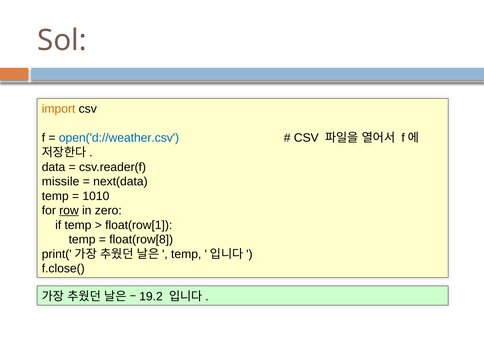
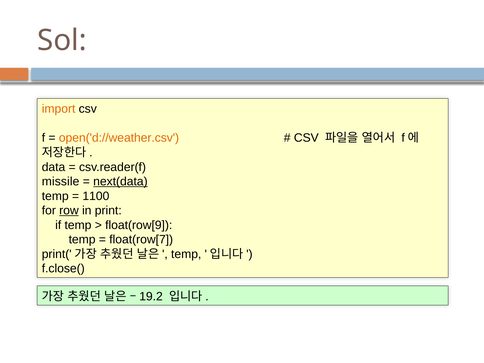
open('d://weather.csv colour: blue -> orange
next(data underline: none -> present
1010: 1010 -> 1100
zero: zero -> print
float(row[1: float(row[1 -> float(row[9
float(row[8: float(row[8 -> float(row[7
